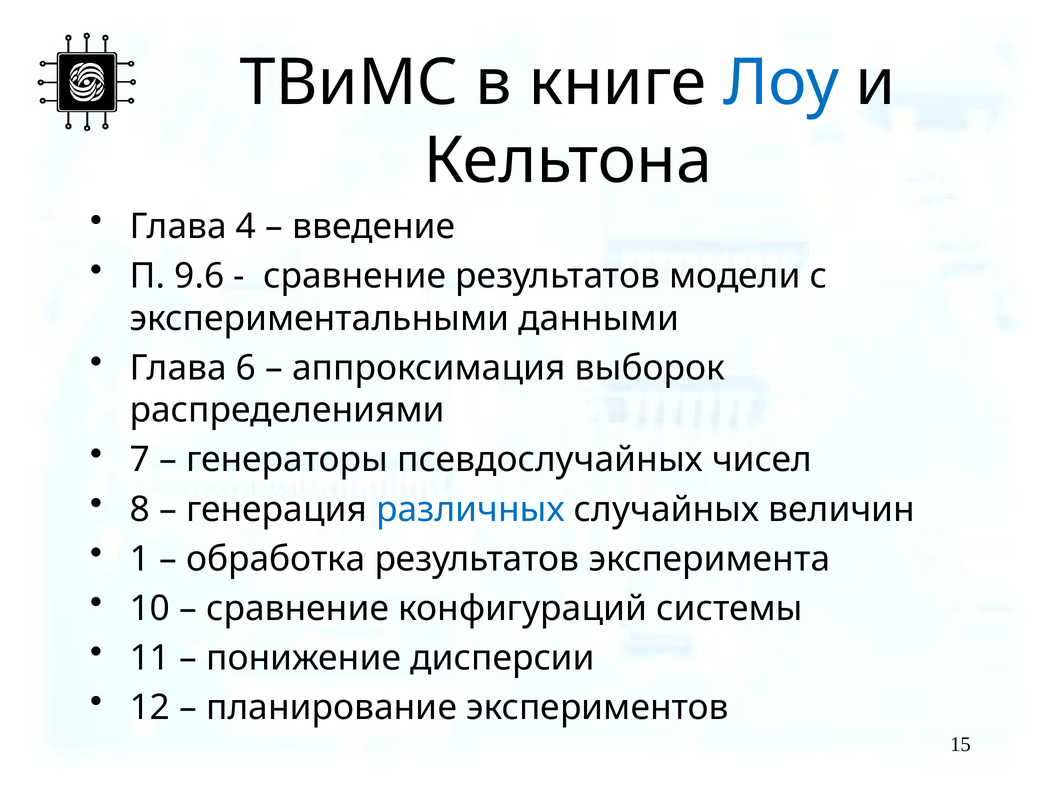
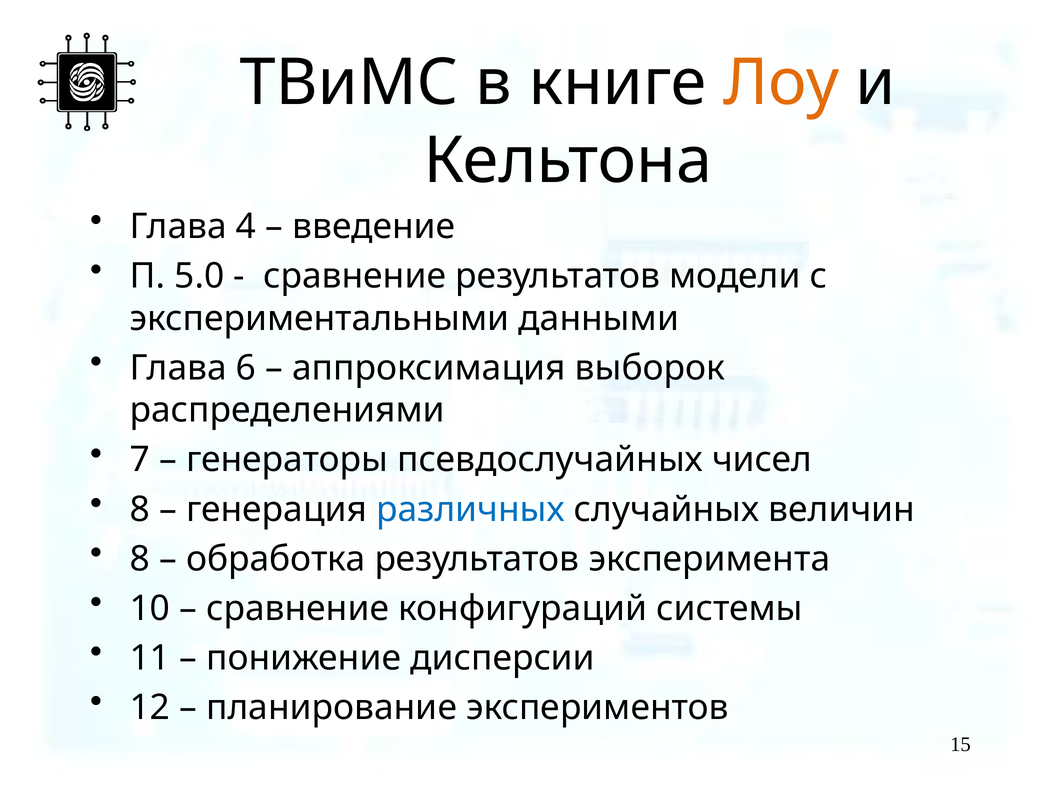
Лоу colour: blue -> orange
9.6: 9.6 -> 5.0
1 at (140, 559): 1 -> 8
